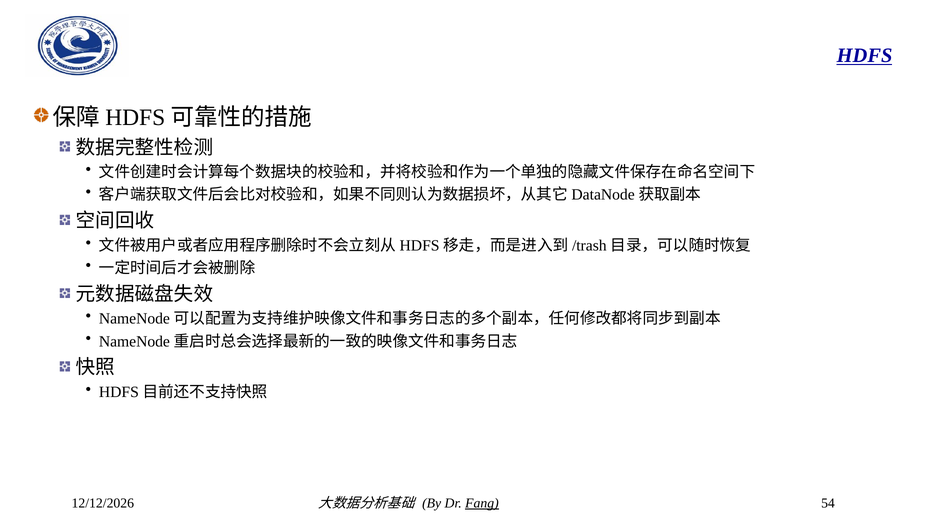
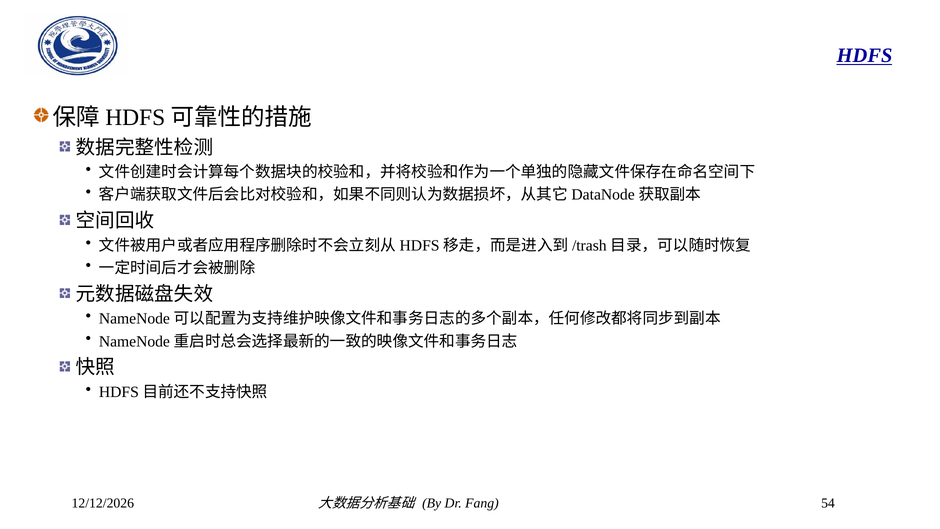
Fang underline: present -> none
